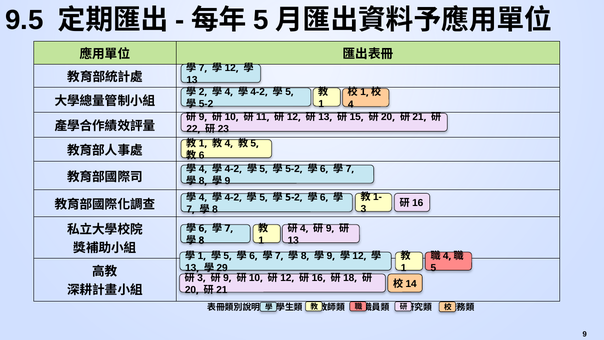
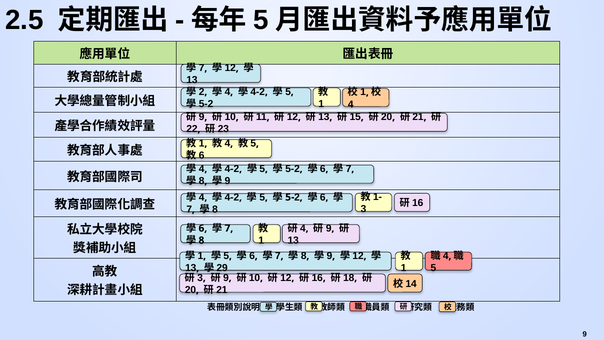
9.5: 9.5 -> 2.5
